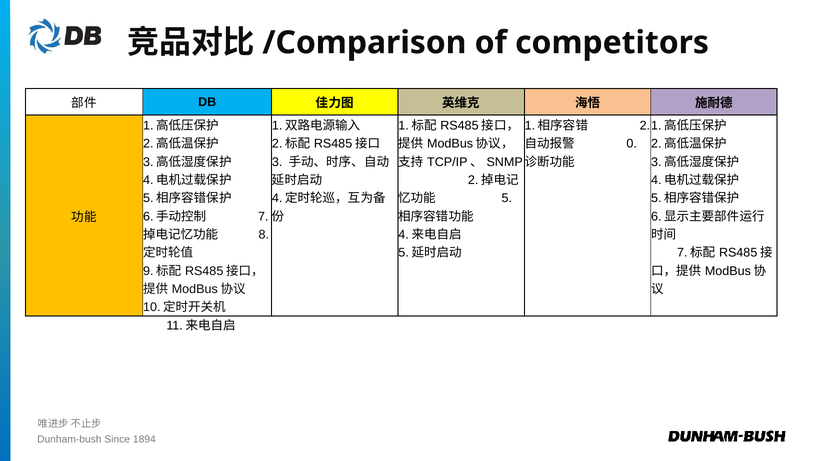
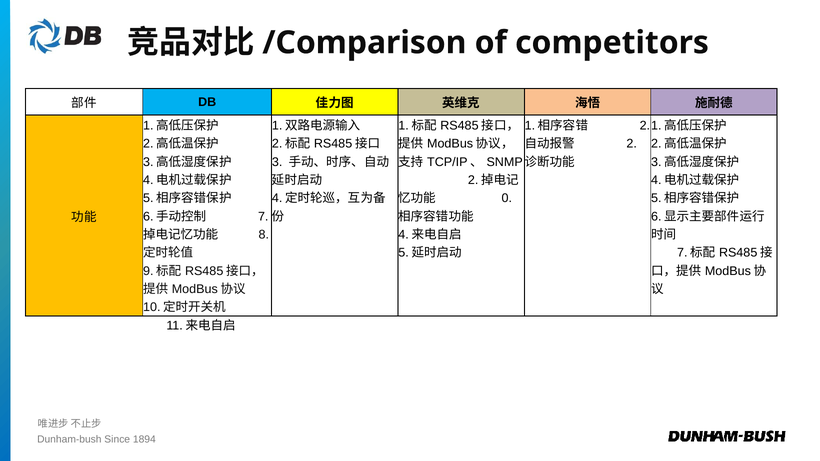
0 at (632, 144): 0 -> 2
5: 5 -> 0
